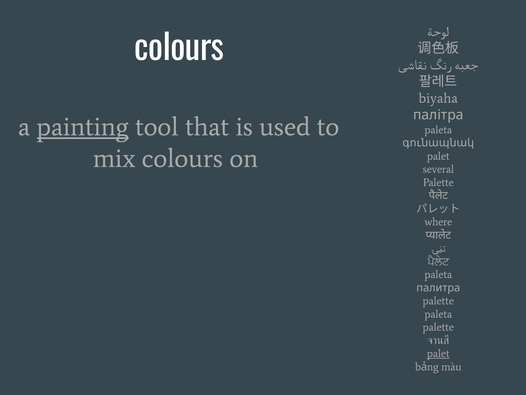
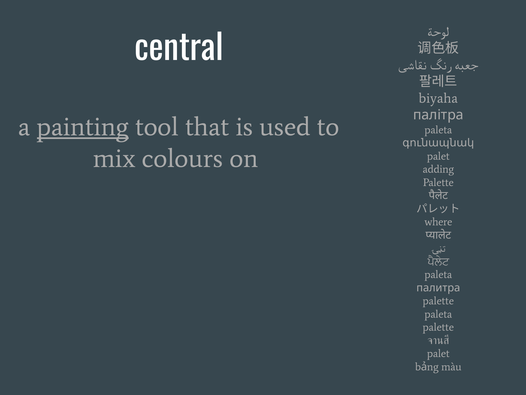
colours at (179, 48): colours -> central
several: several -> adding
palet at (438, 353) underline: present -> none
